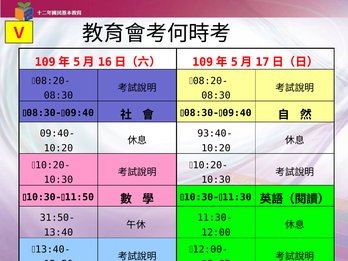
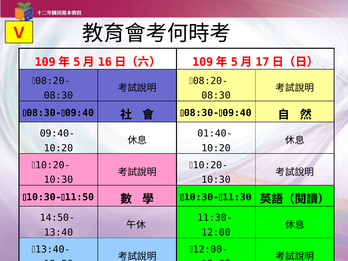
93:40-: 93:40- -> 01:40-
31:50-: 31:50- -> 14:50-
